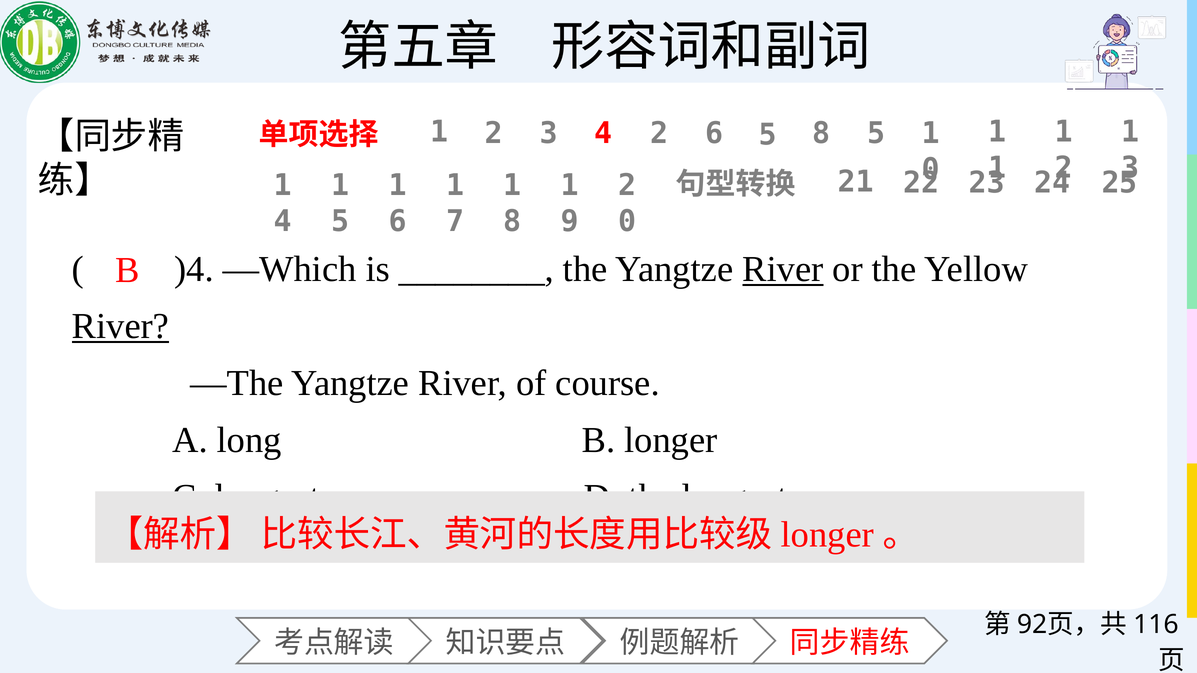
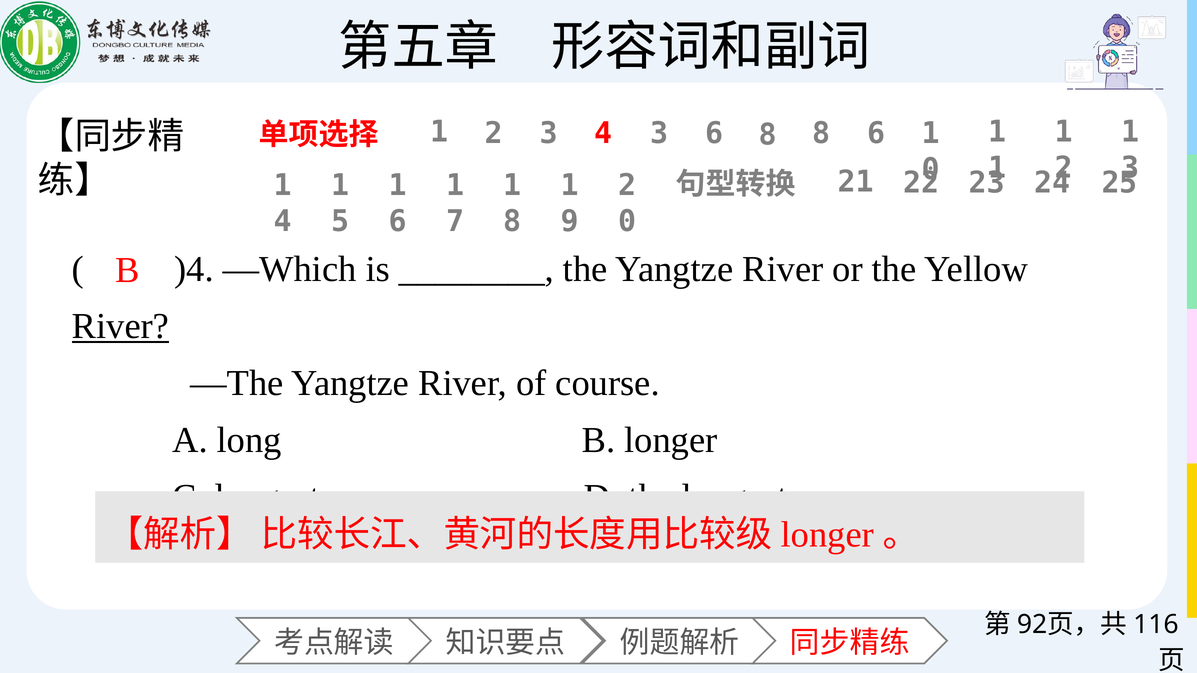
4 2: 2 -> 3
6 5: 5 -> 8
8 5: 5 -> 6
River at (783, 269) underline: present -> none
